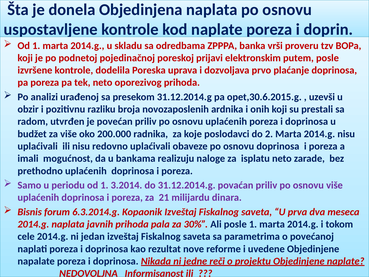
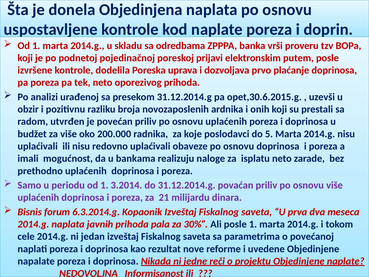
2: 2 -> 5
